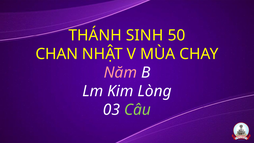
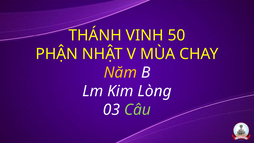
SINH: SINH -> VINH
CHAN: CHAN -> PHẬN
Năm colour: pink -> yellow
